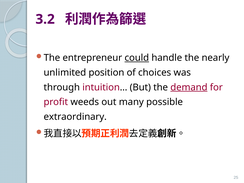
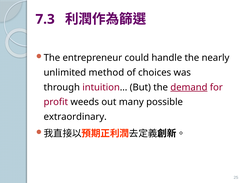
3.2: 3.2 -> 7.3
could underline: present -> none
position: position -> method
